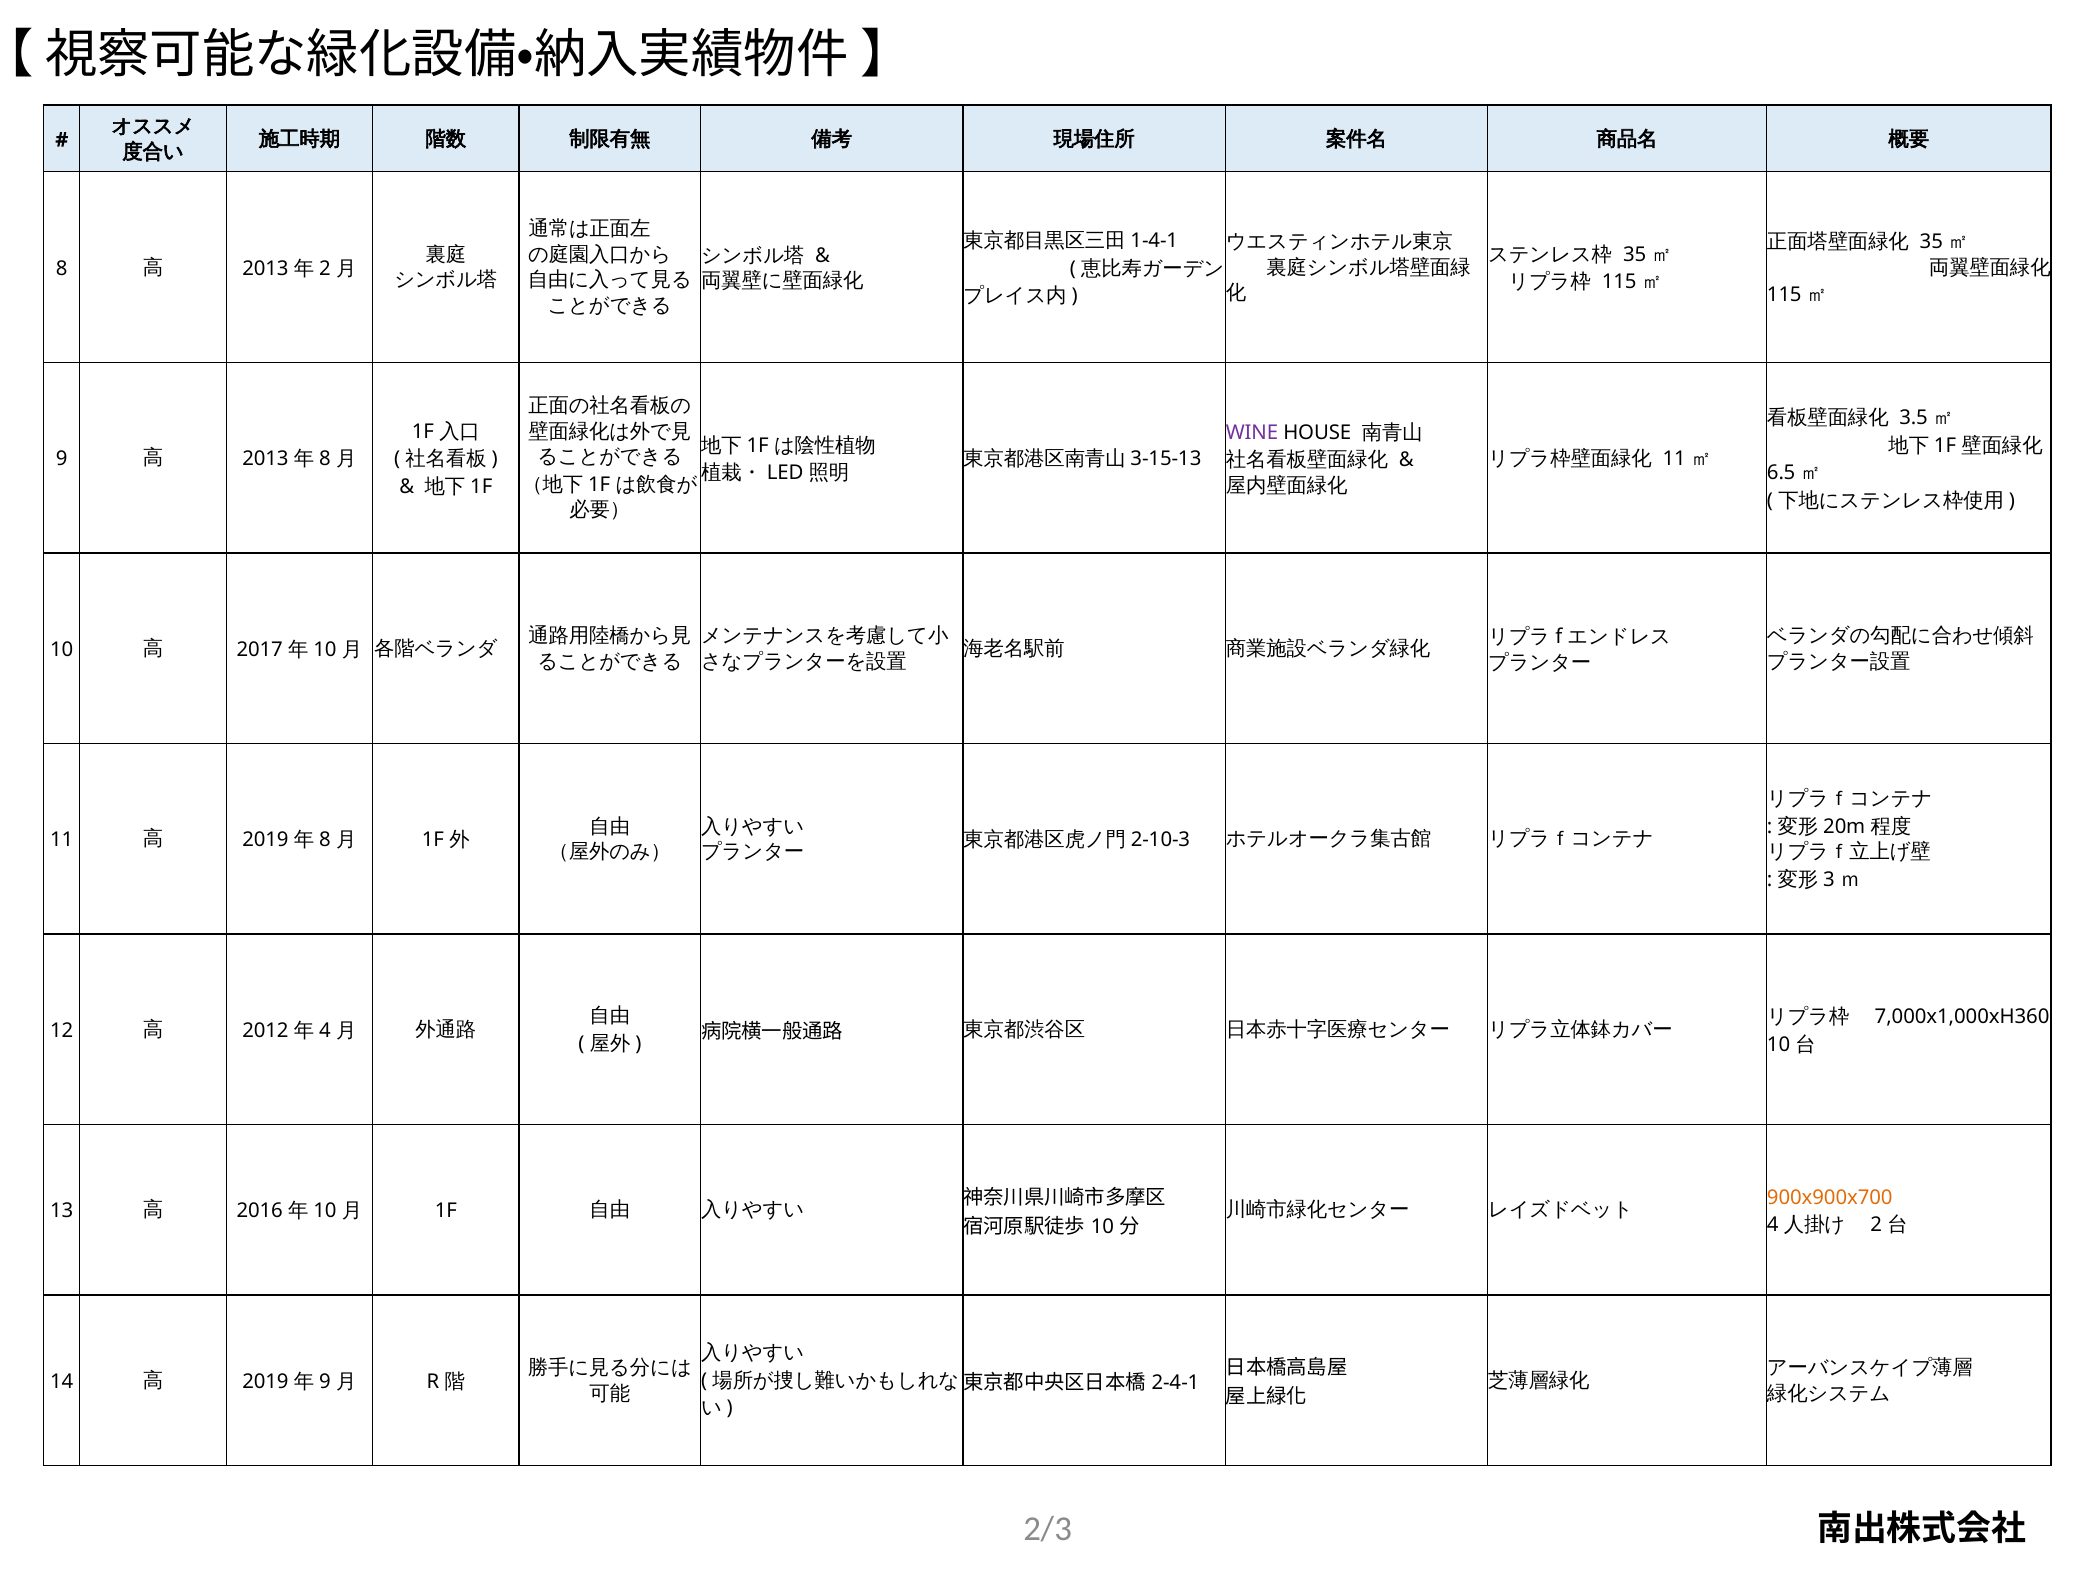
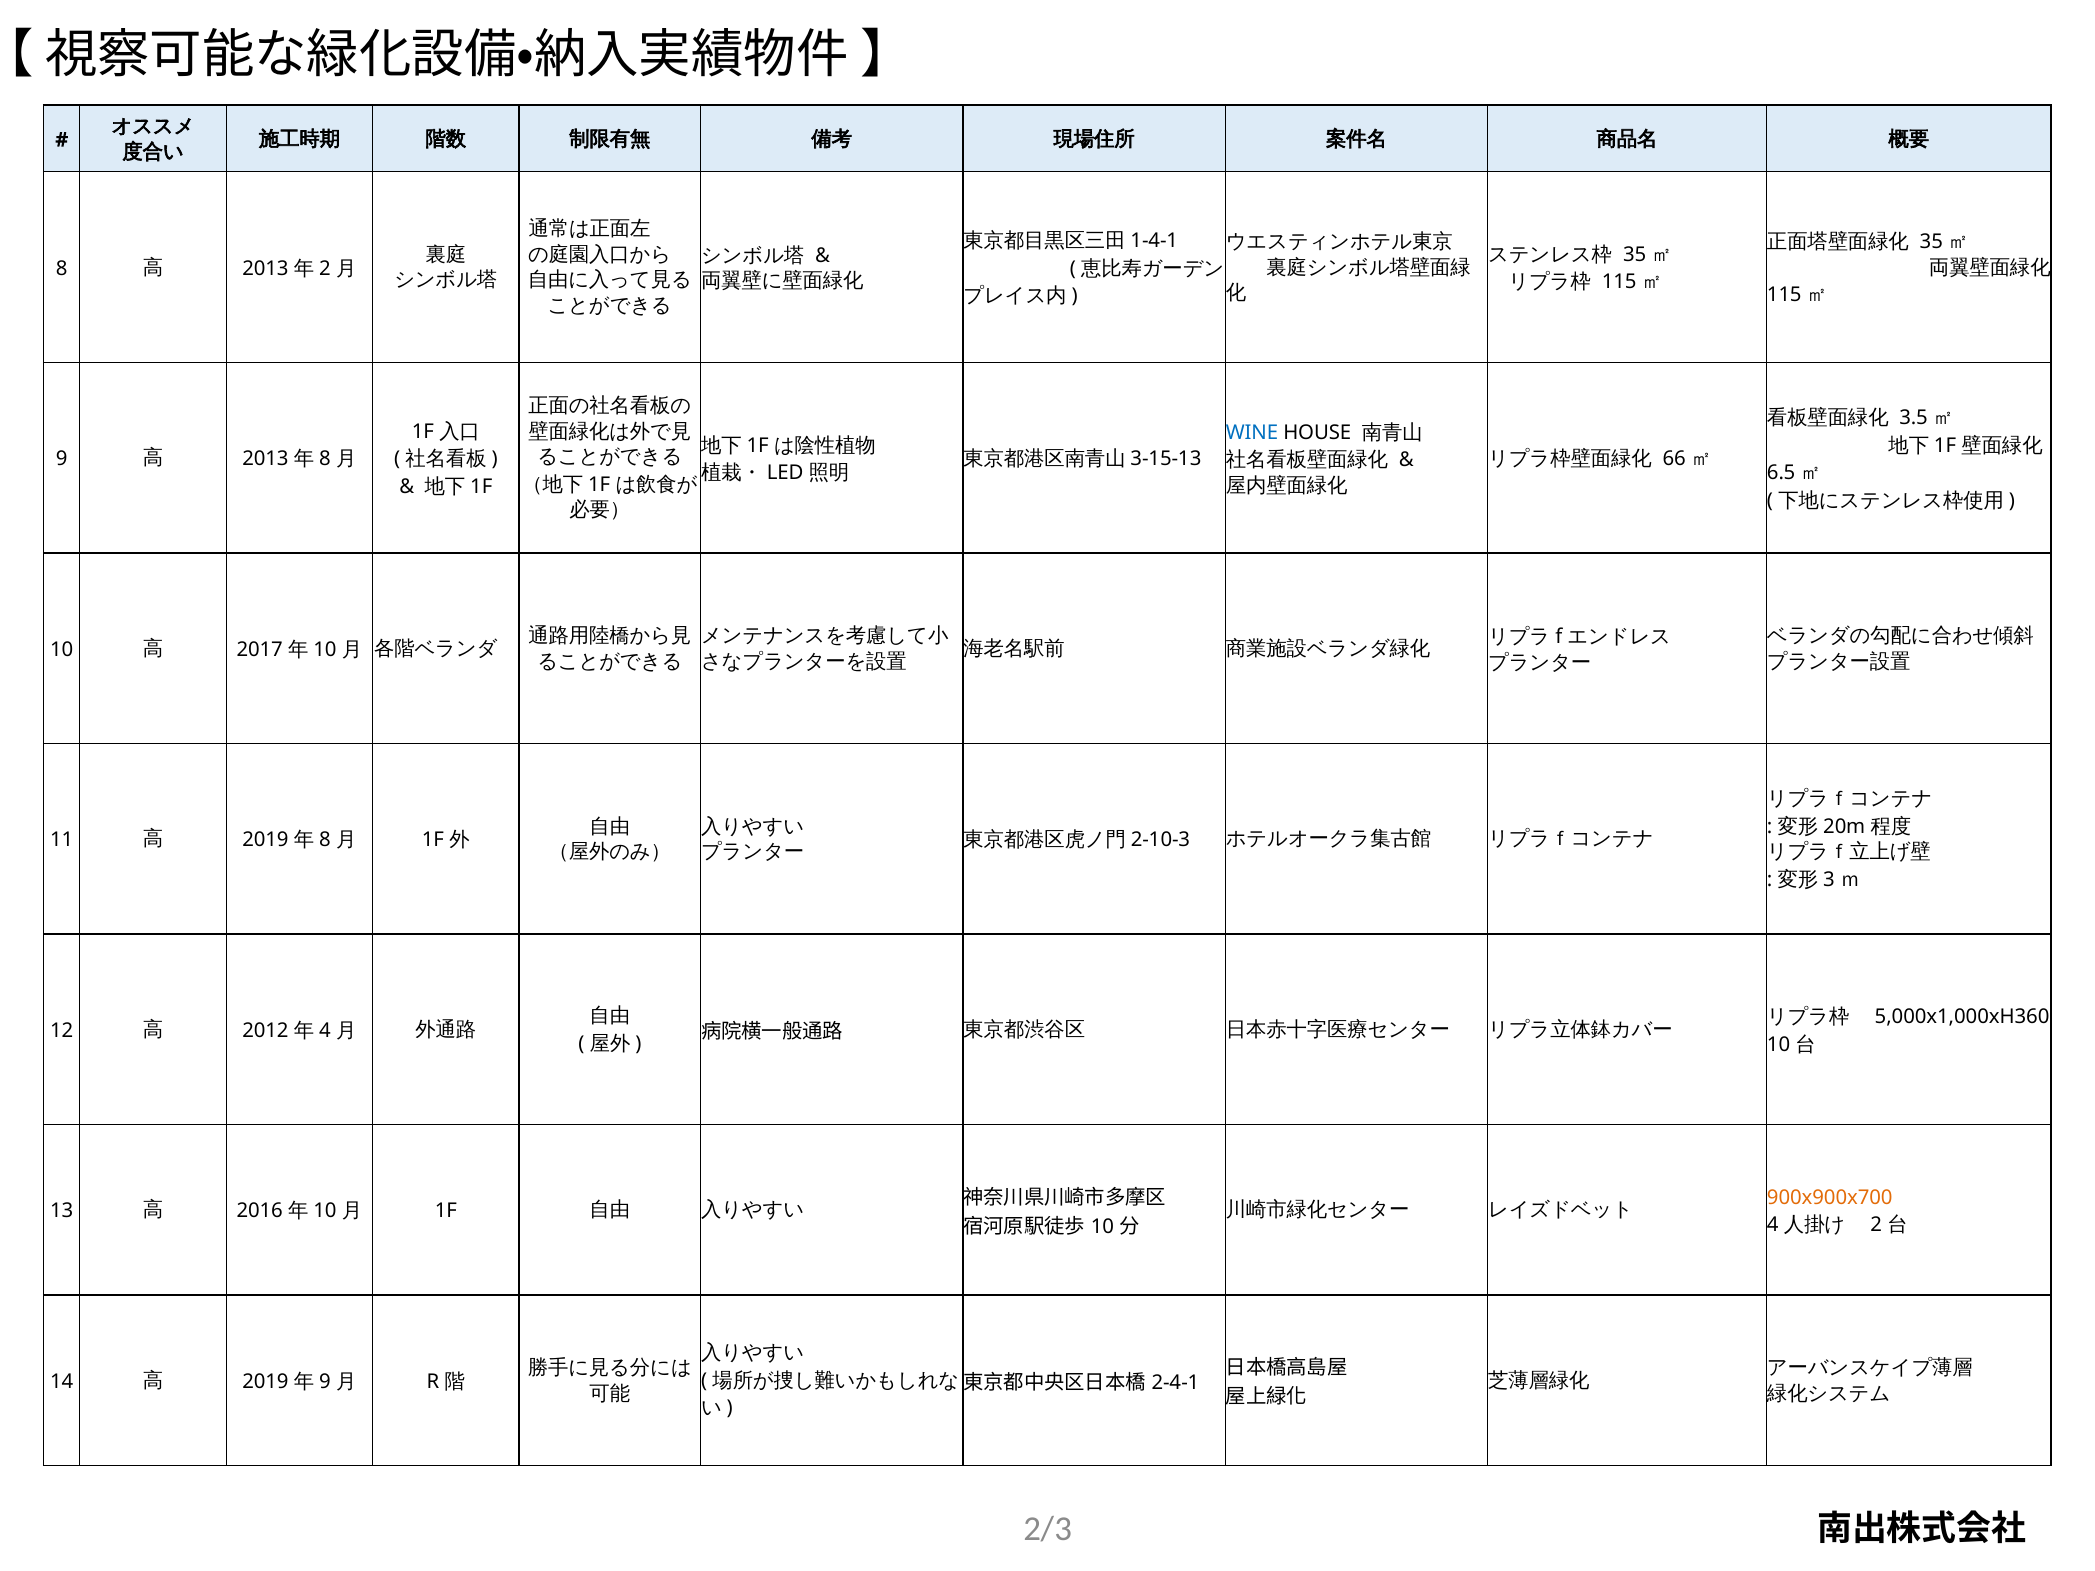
WINE colour: purple -> blue
11 at (1674, 459): 11 -> 66
7,000x1,000xH360: 7,000x1,000xH360 -> 5,000x1,000xH360
